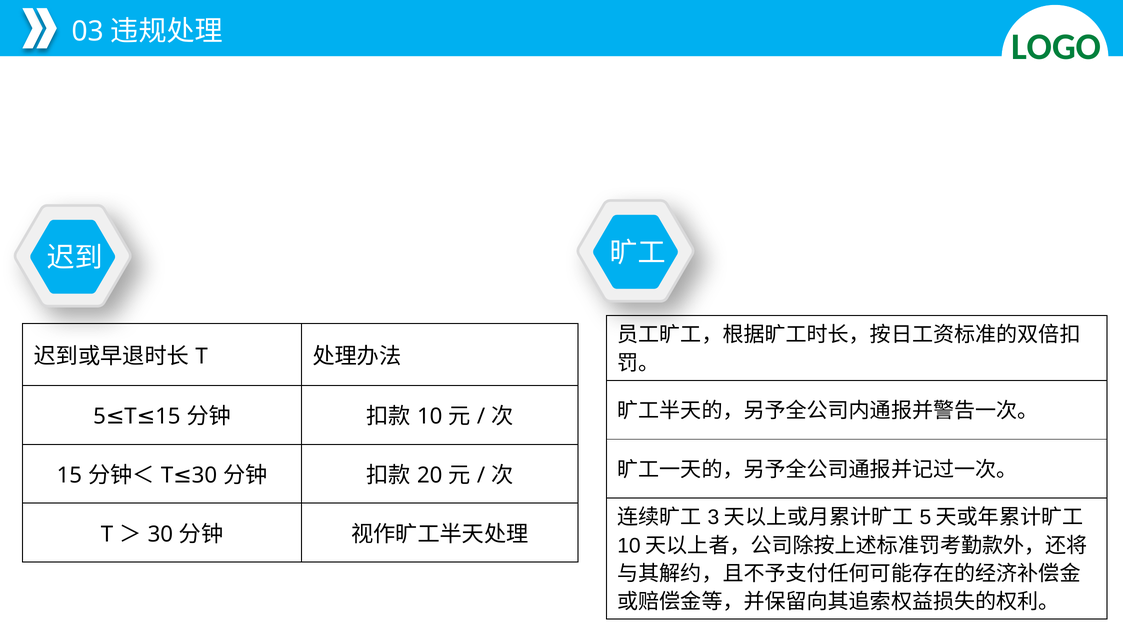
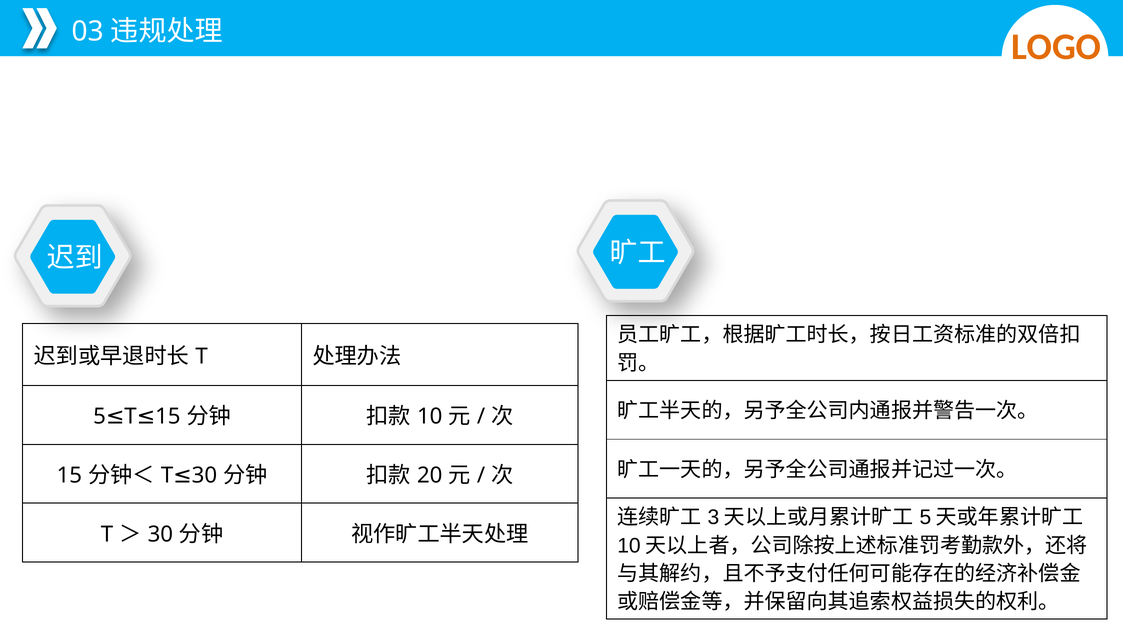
LOGO colour: green -> orange
